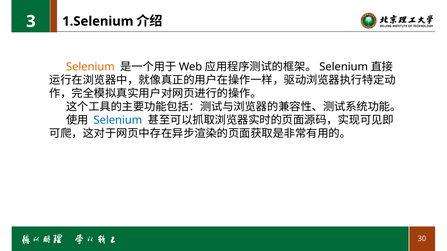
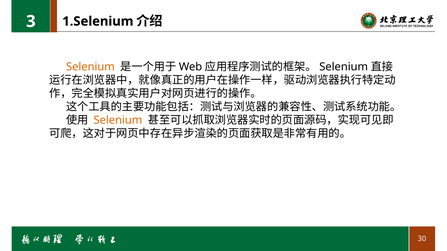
Selenium at (118, 120) colour: blue -> orange
